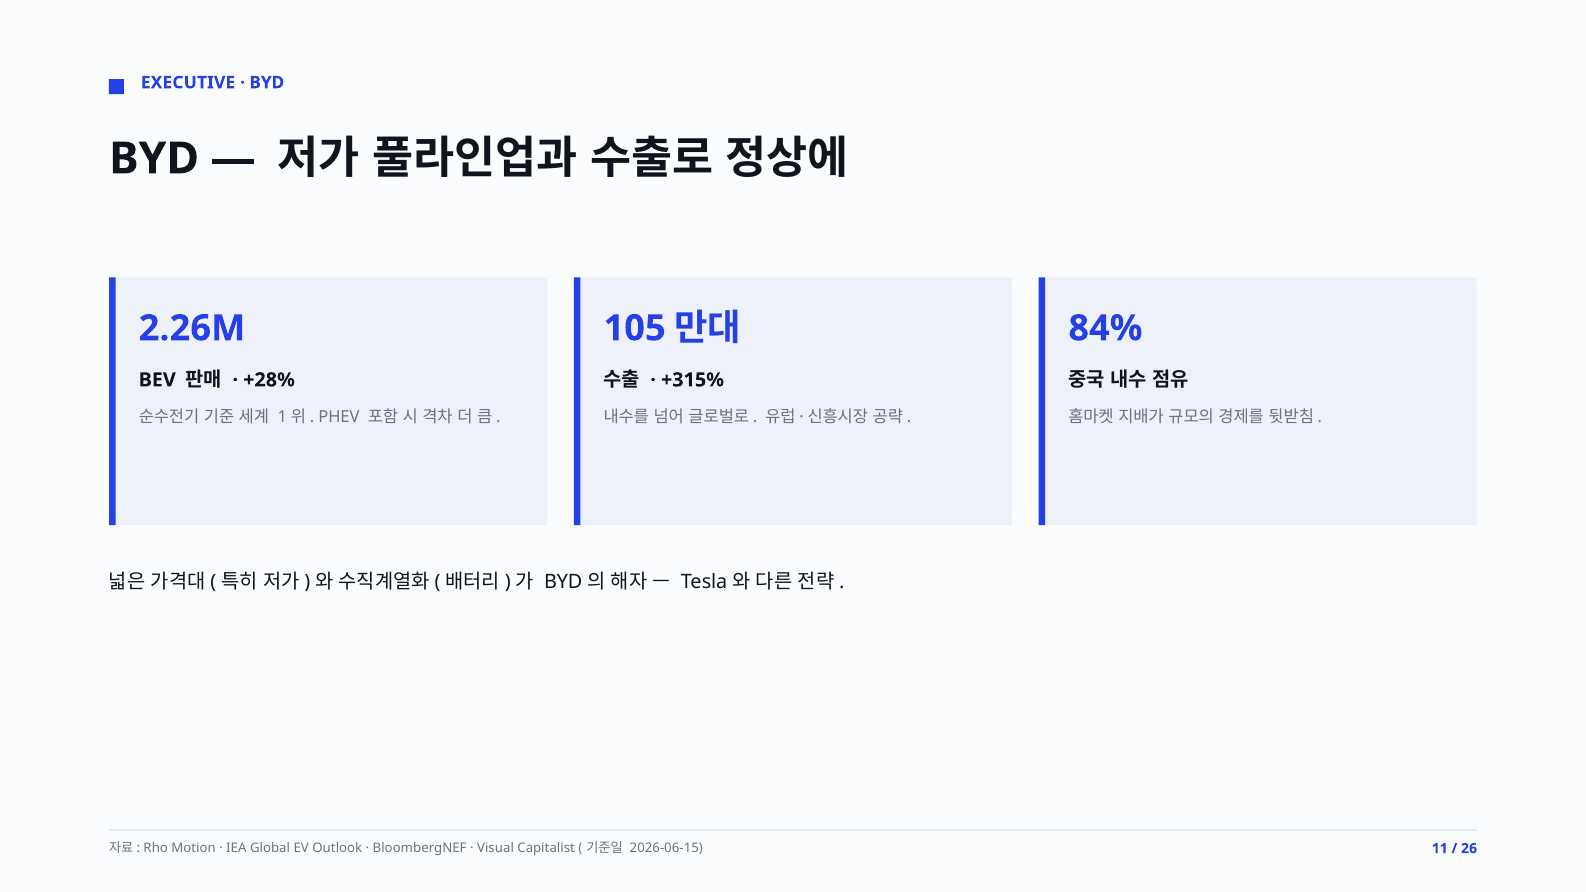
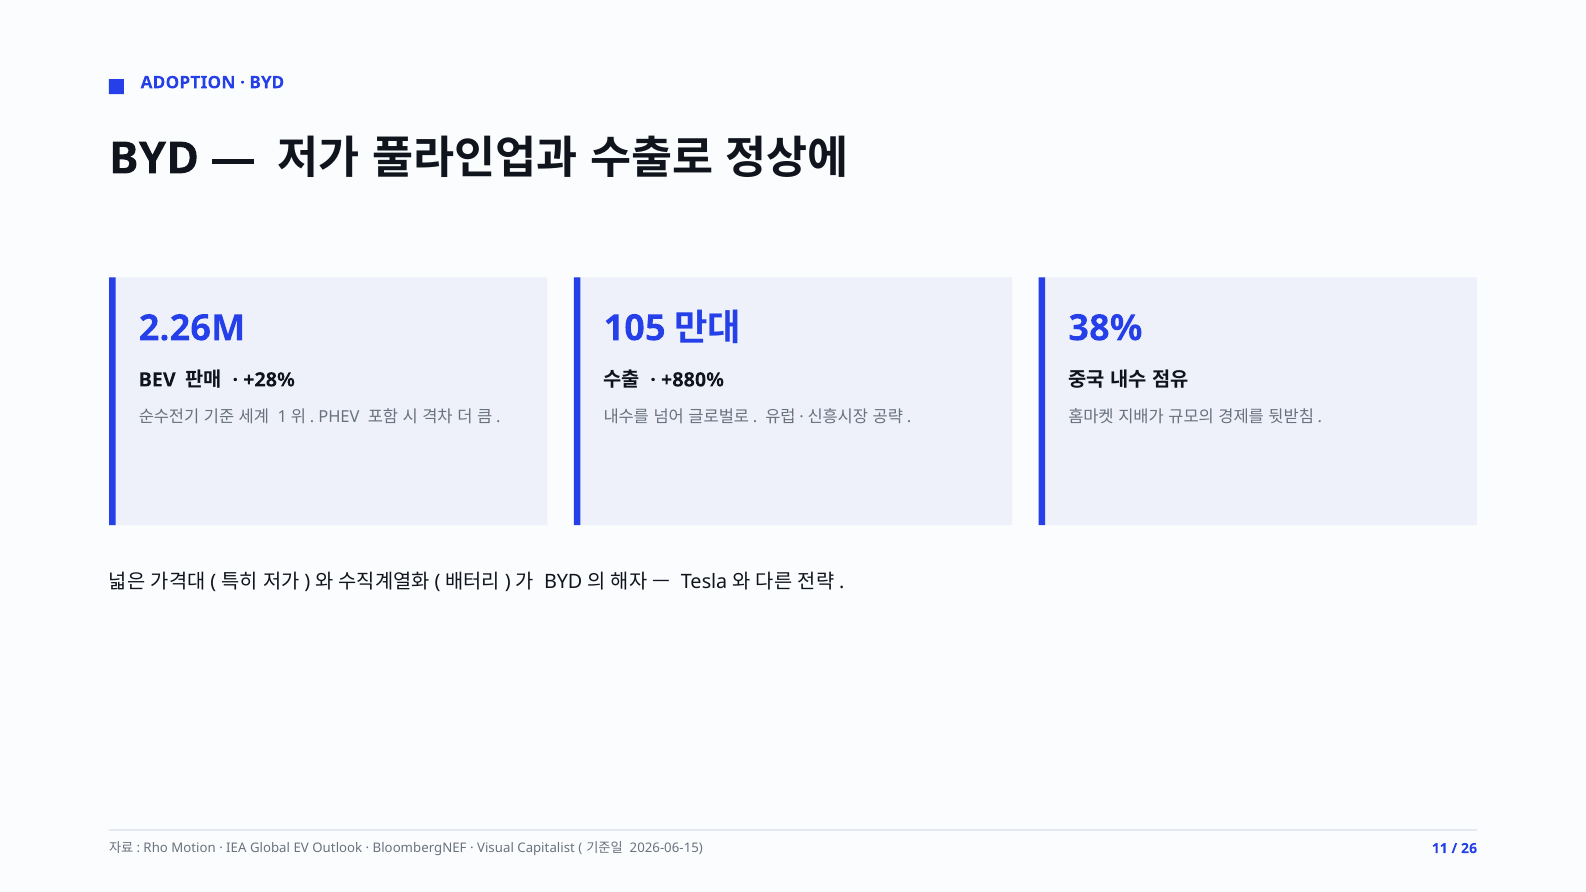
EXECUTIVE: EXECUTIVE -> ADOPTION
84%: 84% -> 38%
+315%: +315% -> +880%
